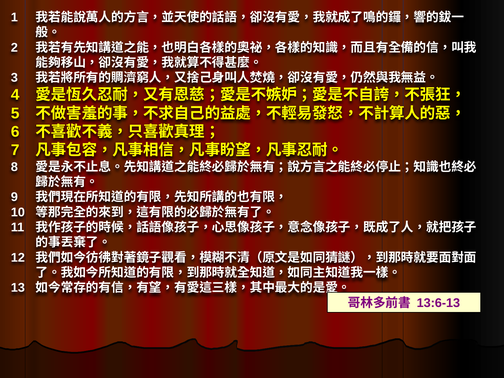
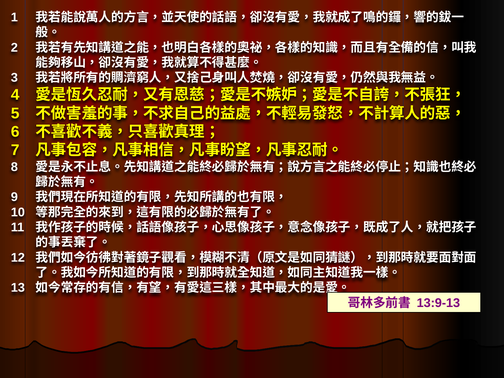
13:6-13: 13:6-13 -> 13:9-13
